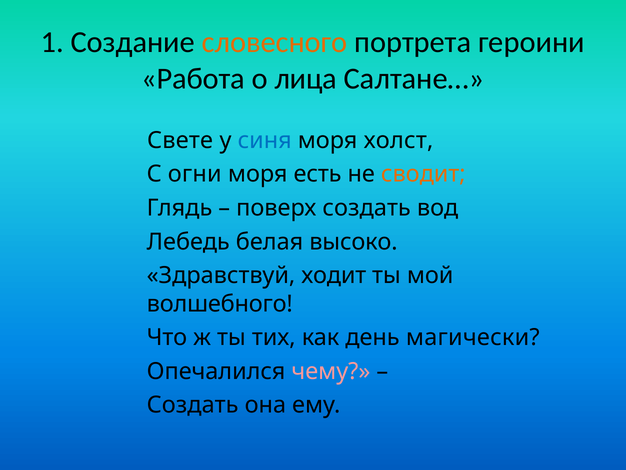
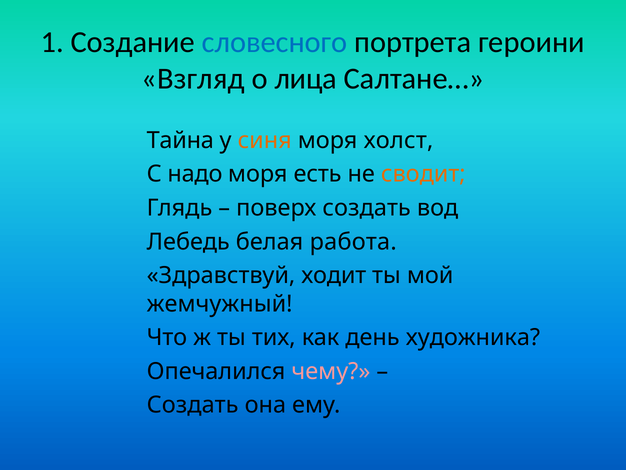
словесного colour: orange -> blue
Работа: Работа -> Взгляд
Свете: Свете -> Тайна
синя colour: blue -> orange
огни: огни -> надо
высоко: высоко -> работа
волшебного: волшебного -> жемчужный
магически: магически -> художника
